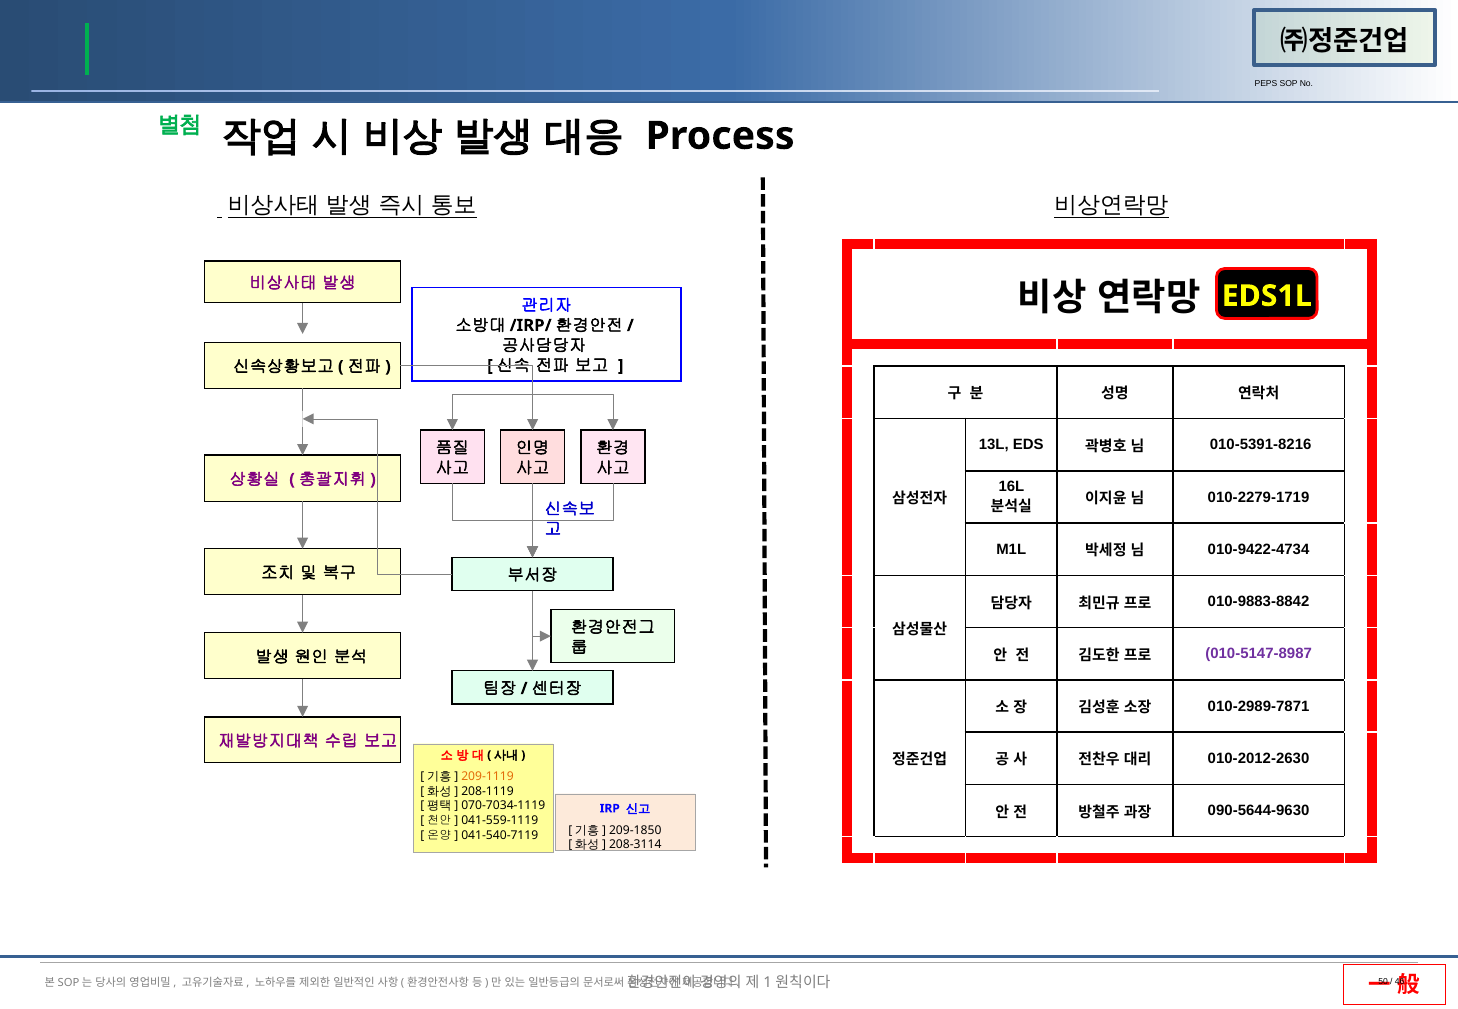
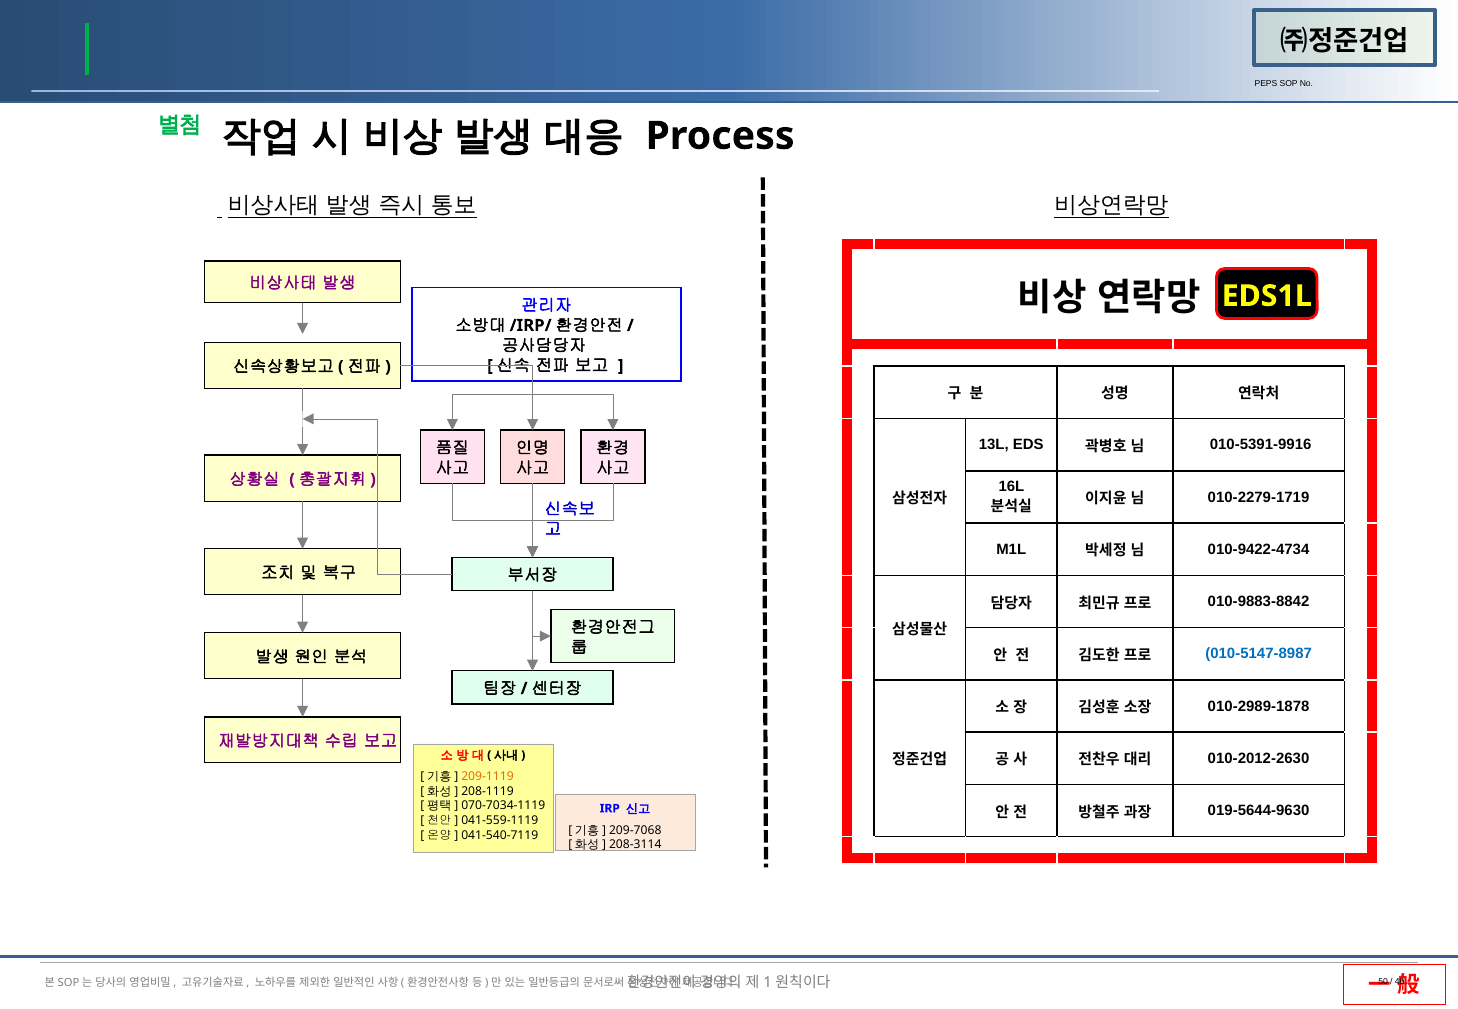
010-5391-8216: 010-5391-8216 -> 010-5391-9916
010-5147-8987 colour: purple -> blue
010-2989-7871: 010-2989-7871 -> 010-2989-1878
090-5644-9630: 090-5644-9630 -> 019-5644-9630
209-1850: 209-1850 -> 209-7068
